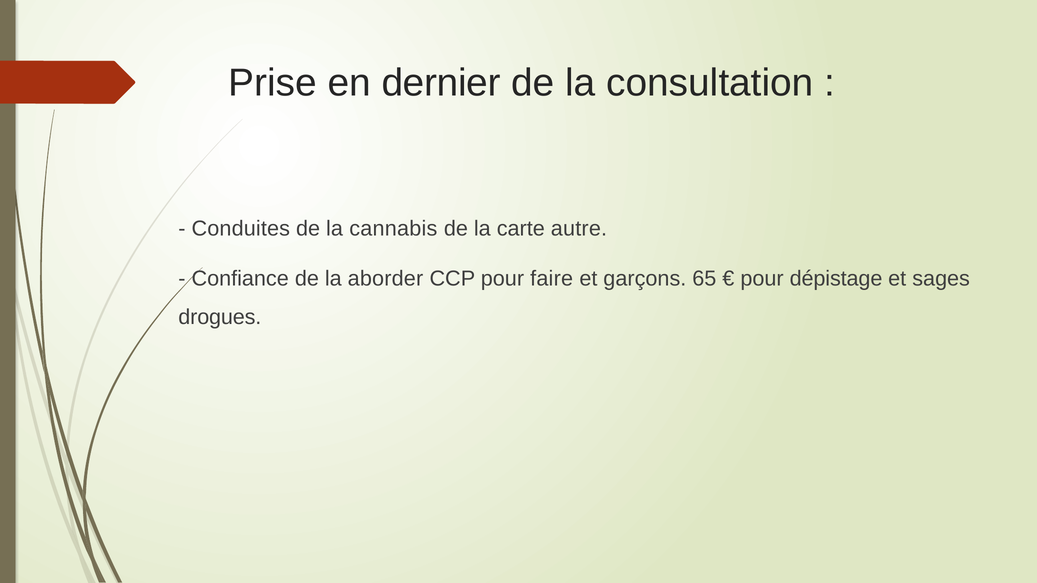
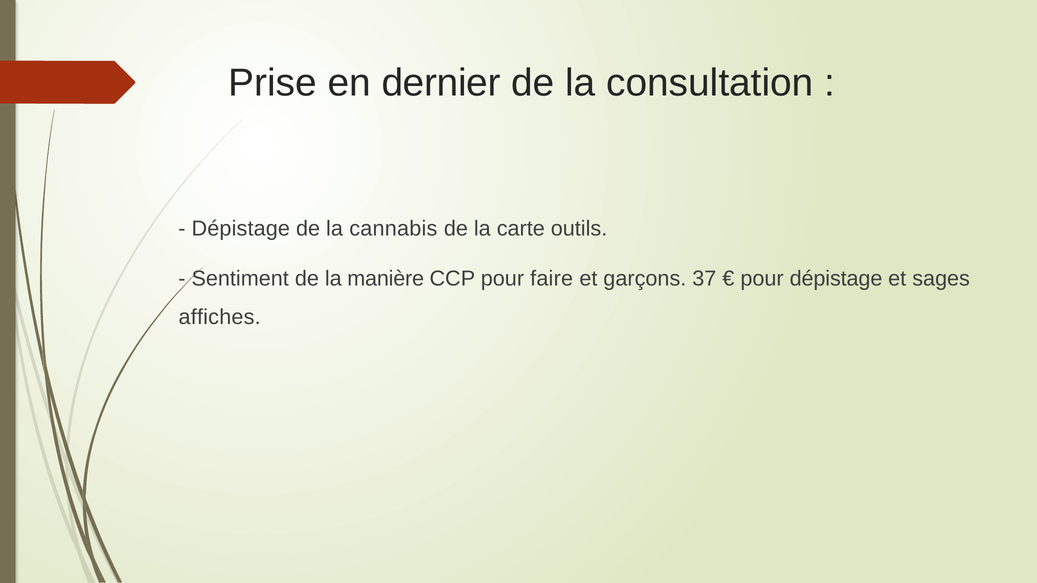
Conduites at (241, 229): Conduites -> Dépistage
autre: autre -> outils
Confiance: Confiance -> Sentiment
aborder: aborder -> manière
65: 65 -> 37
drogues: drogues -> affiches
